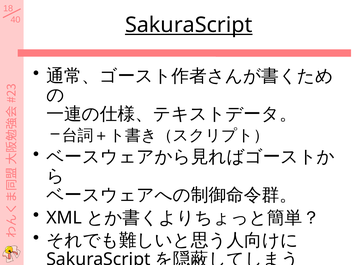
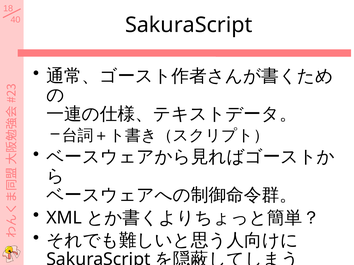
SakuraScript at (189, 25) underline: present -> none
